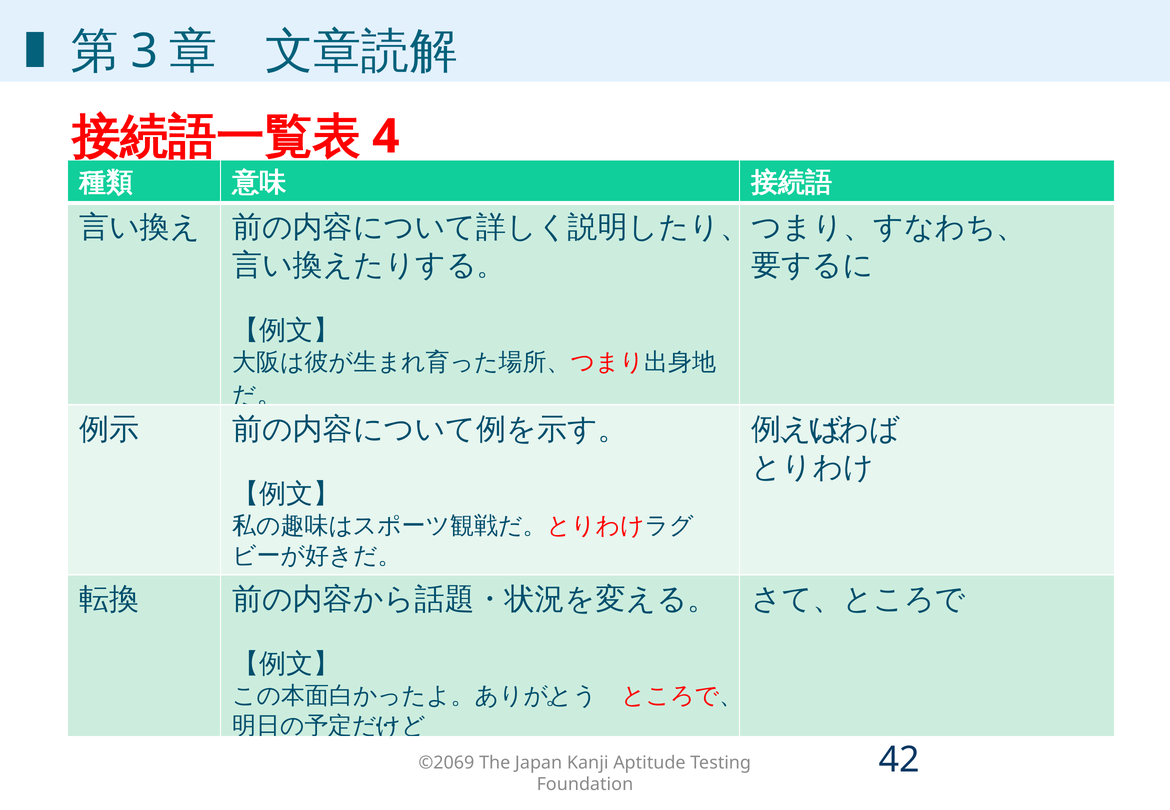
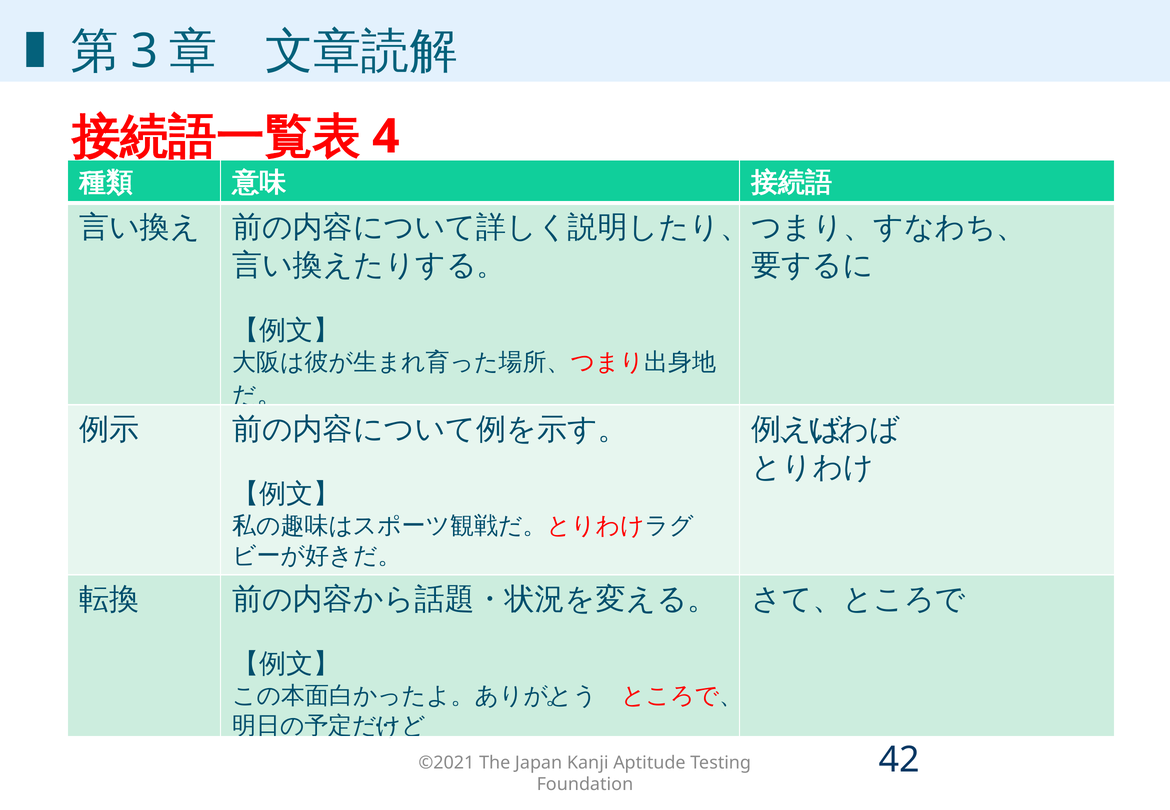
©2069: ©2069 -> ©2021
